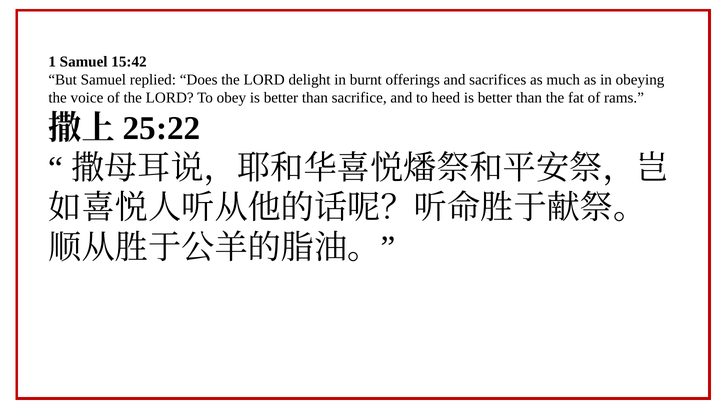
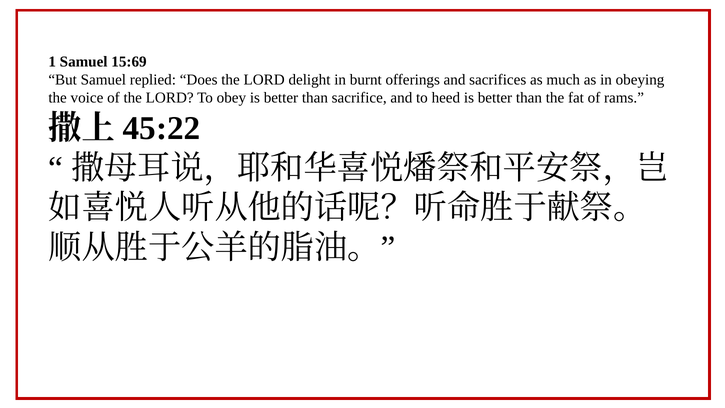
15:42: 15:42 -> 15:69
25:22: 25:22 -> 45:22
